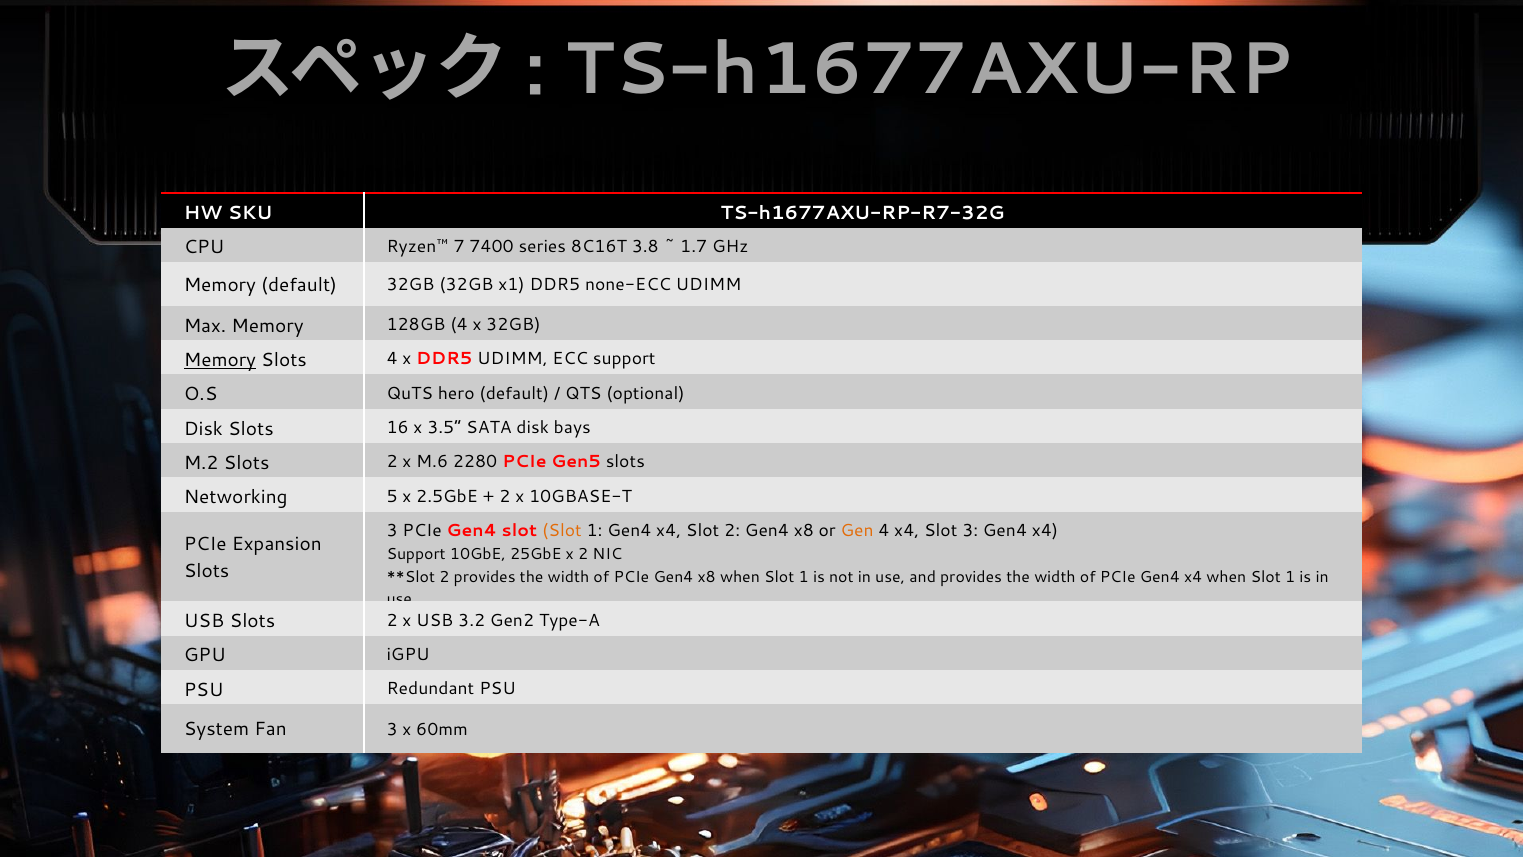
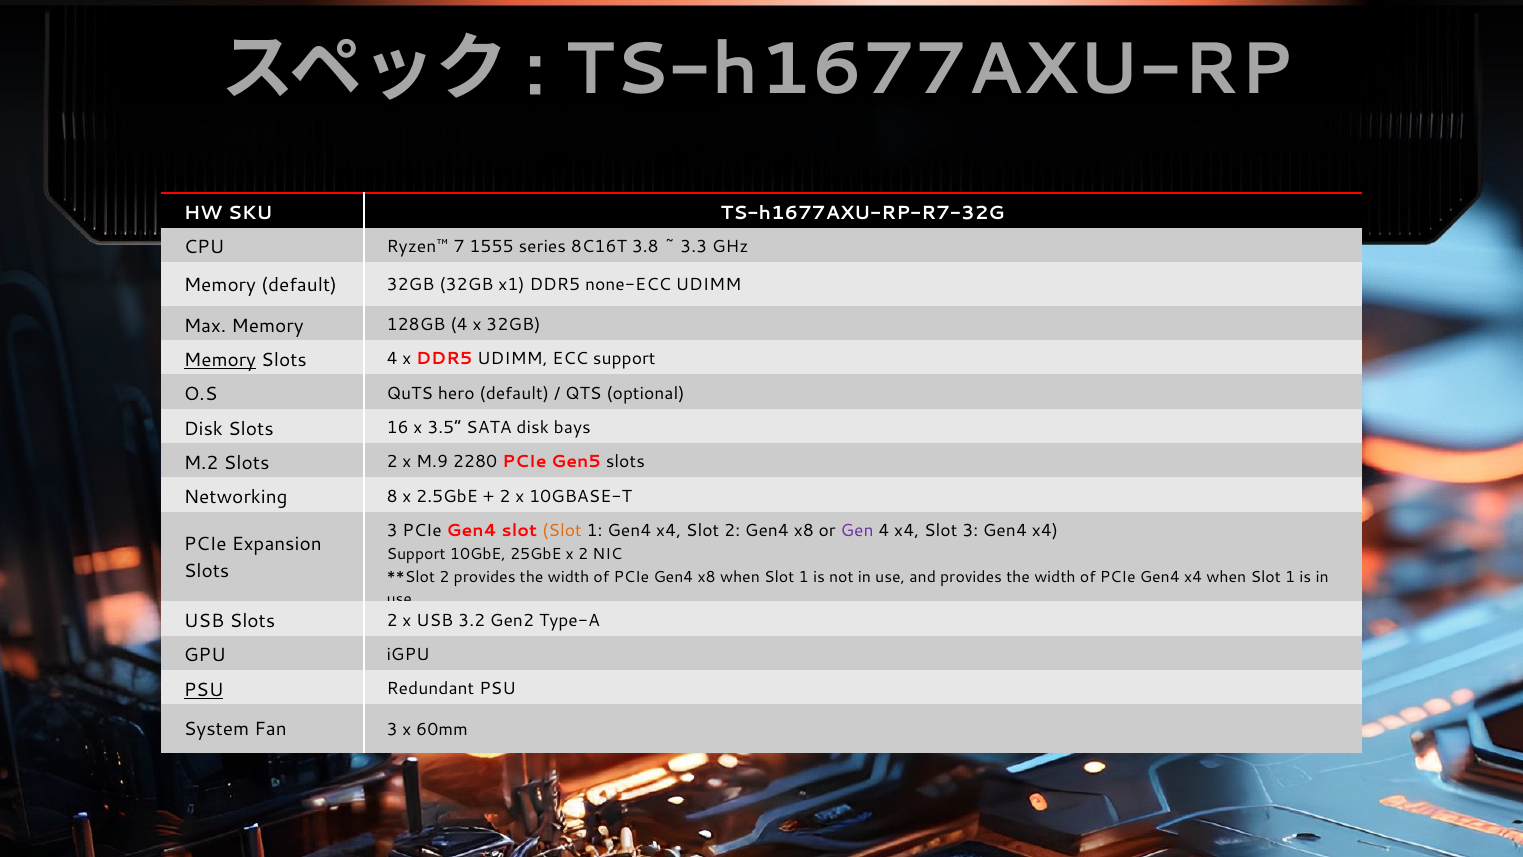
7400: 7400 -> 1555
1.7: 1.7 -> 3.3
M.6: M.6 -> M.9
5: 5 -> 8
Gen colour: orange -> purple
PSU at (204, 690) underline: none -> present
